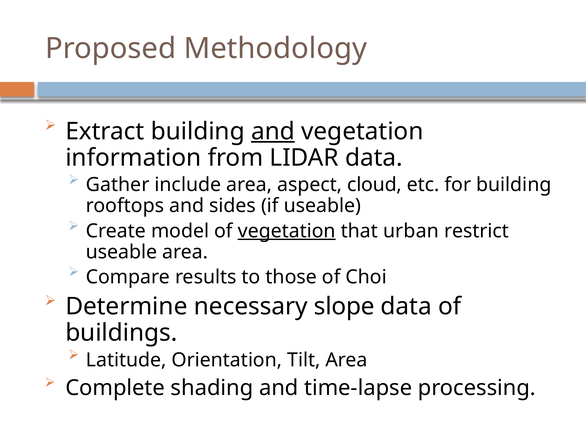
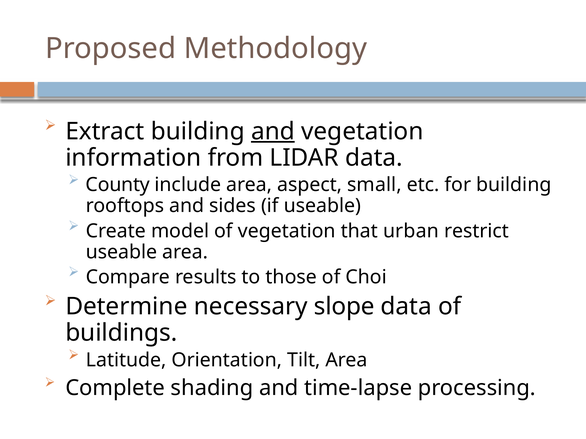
Gather: Gather -> County
cloud: cloud -> small
vegetation at (287, 231) underline: present -> none
